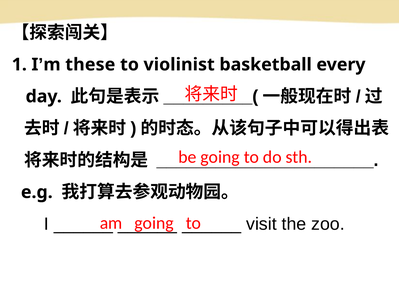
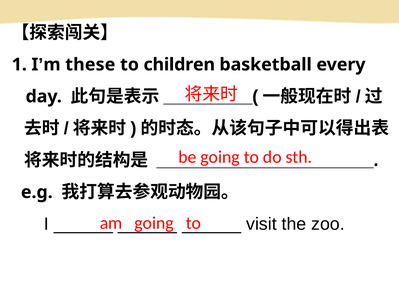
violinist: violinist -> children
